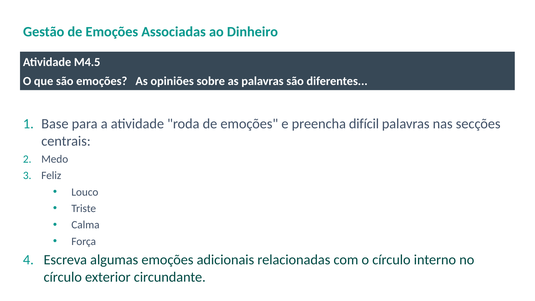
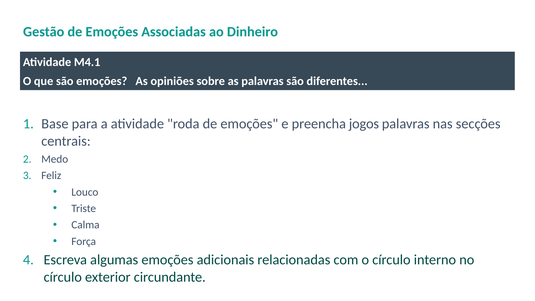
M4.5: M4.5 -> M4.1
difícil: difícil -> jogos
